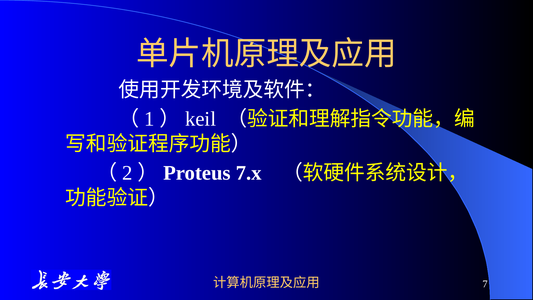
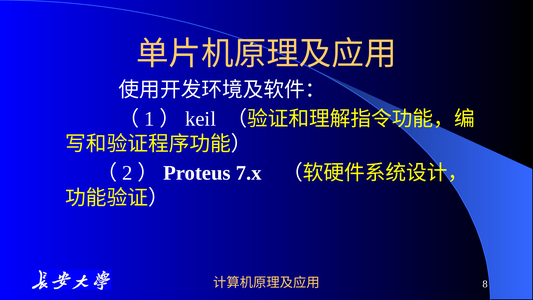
7: 7 -> 8
